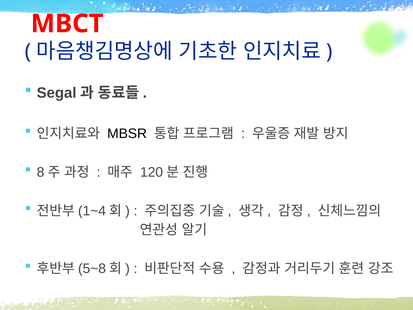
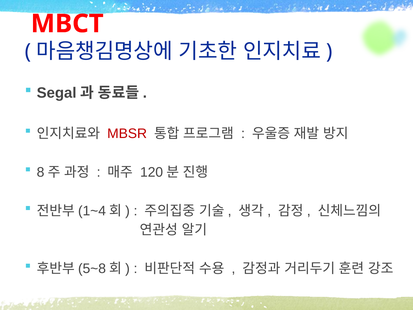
MBSR colour: black -> red
